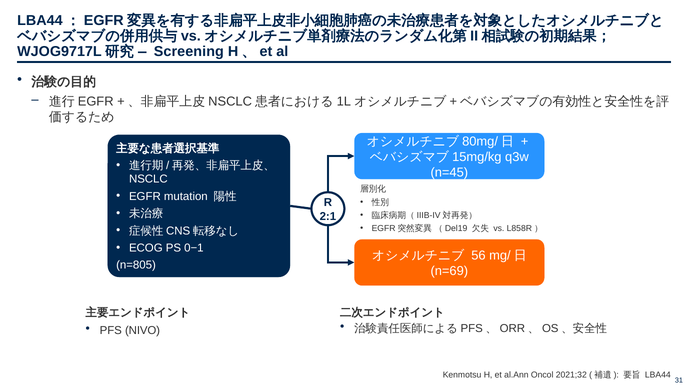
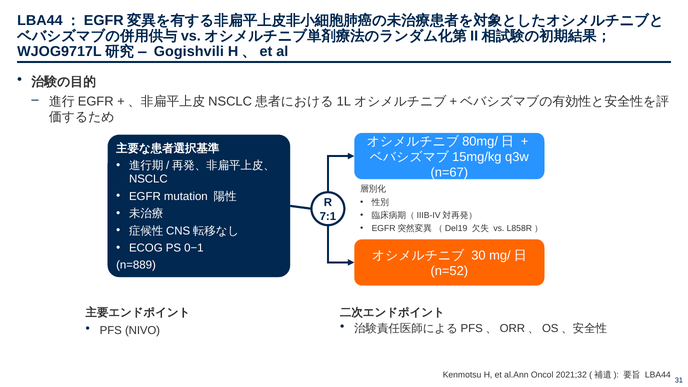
Screening: Screening -> Gogishvili
n=45: n=45 -> n=67
2:1: 2:1 -> 7:1
56: 56 -> 30
n=805: n=805 -> n=889
n=69: n=69 -> n=52
